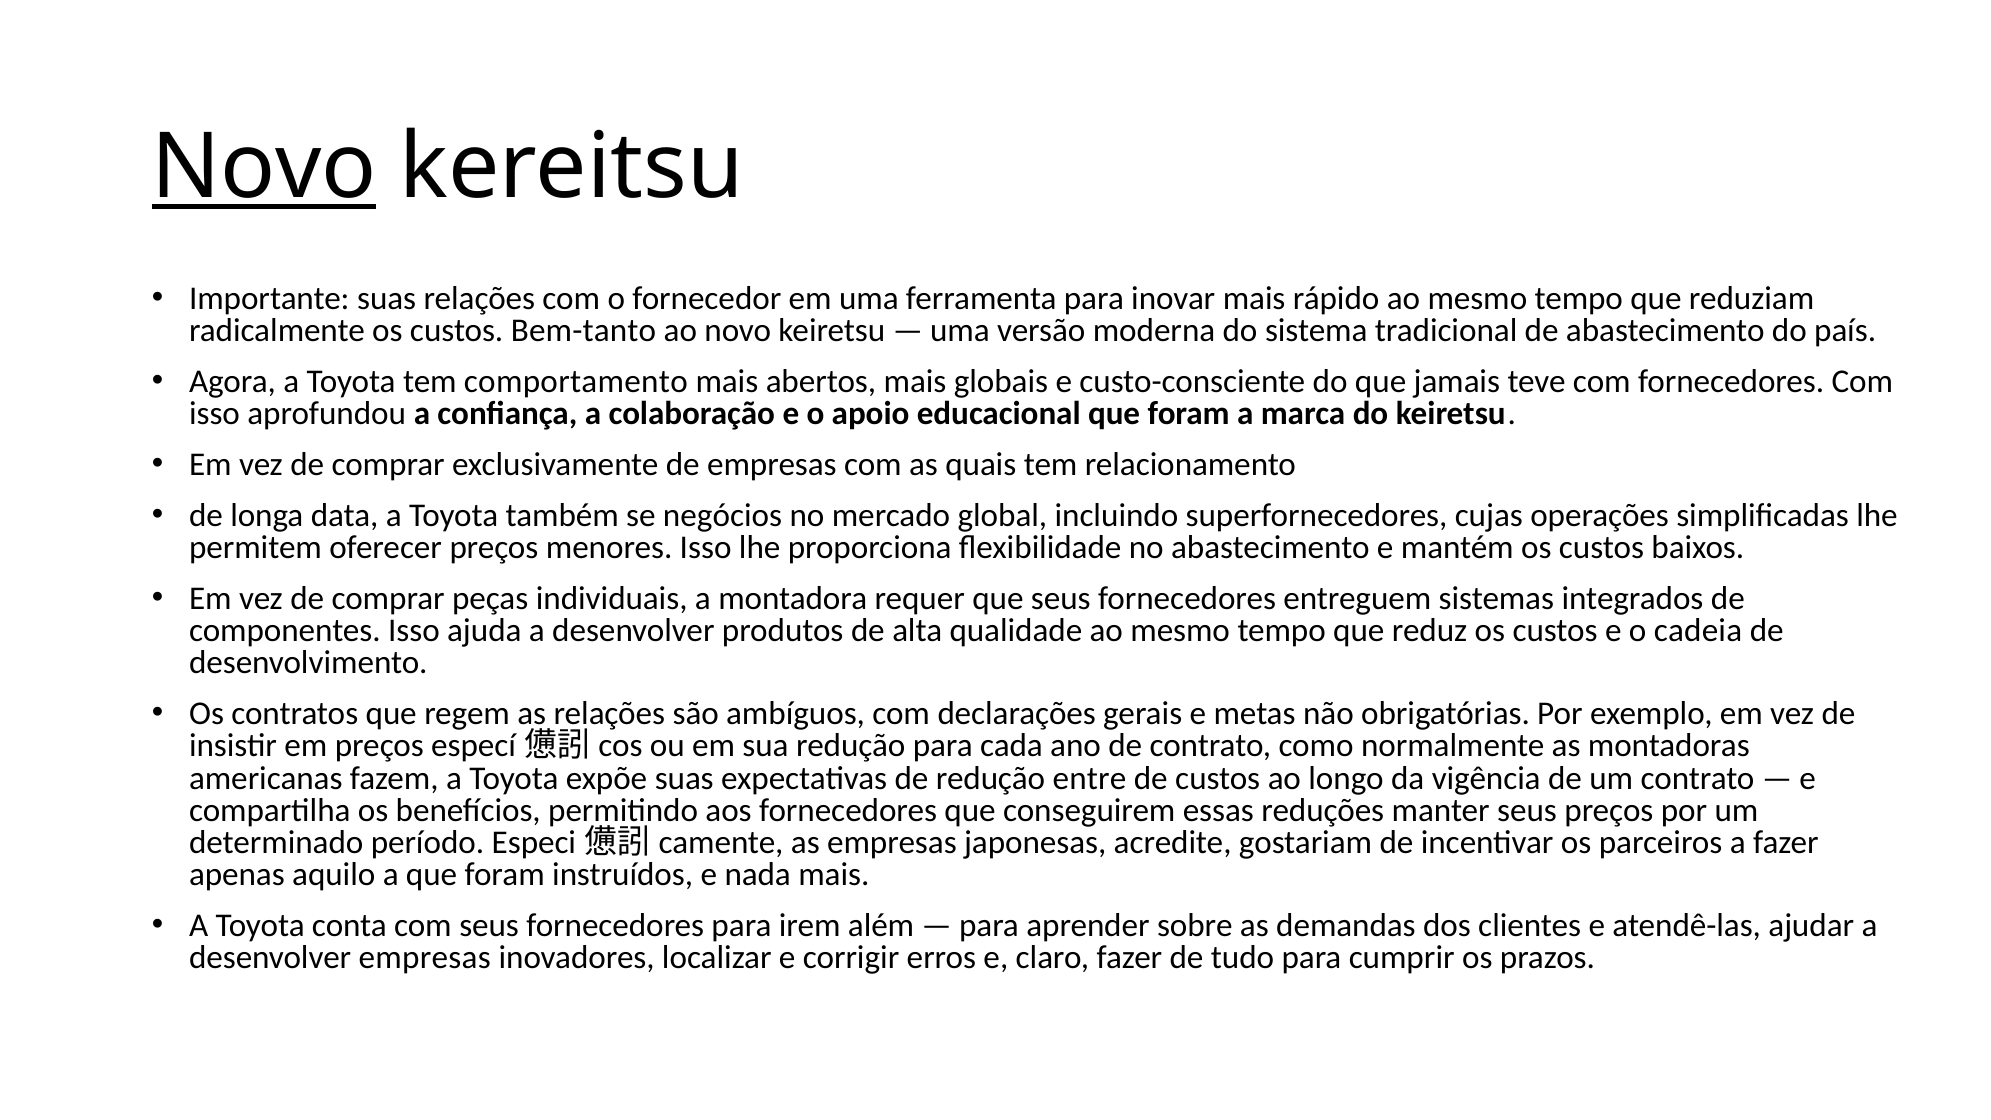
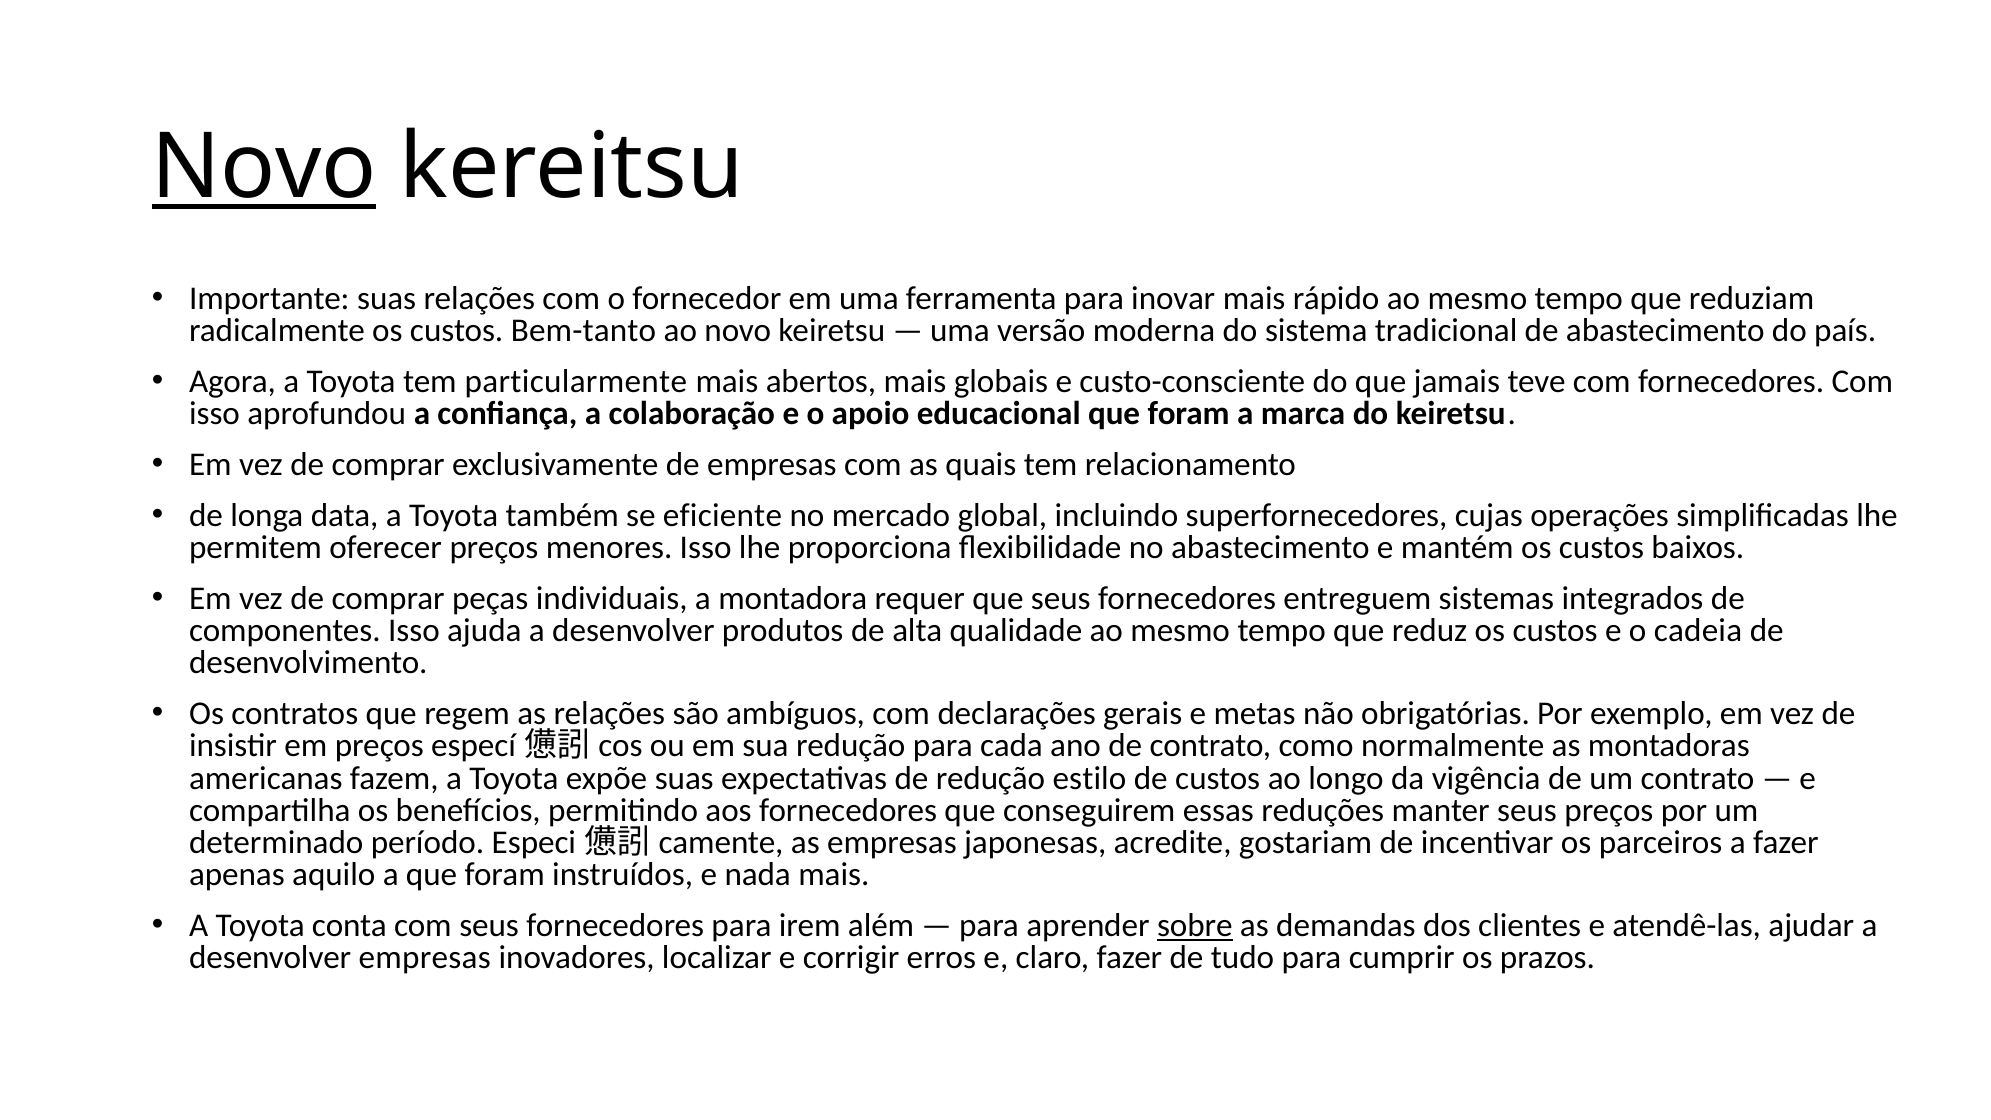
comportamento: comportamento -> particularmente
negócios: negócios -> eficiente
entre: entre -> estilo
sobre underline: none -> present
